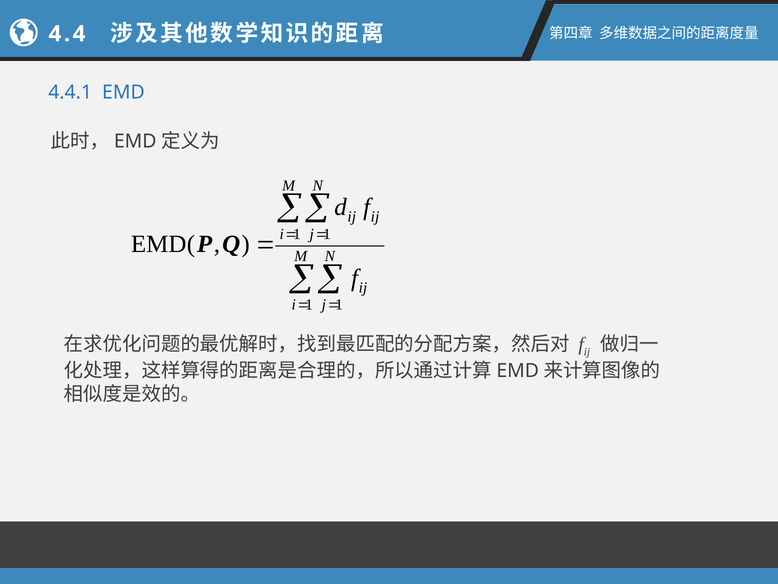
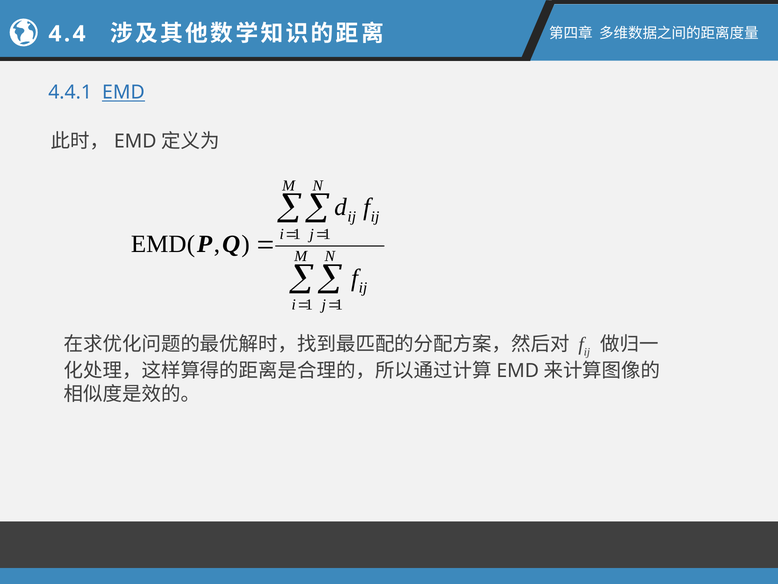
EMD underline: none -> present
